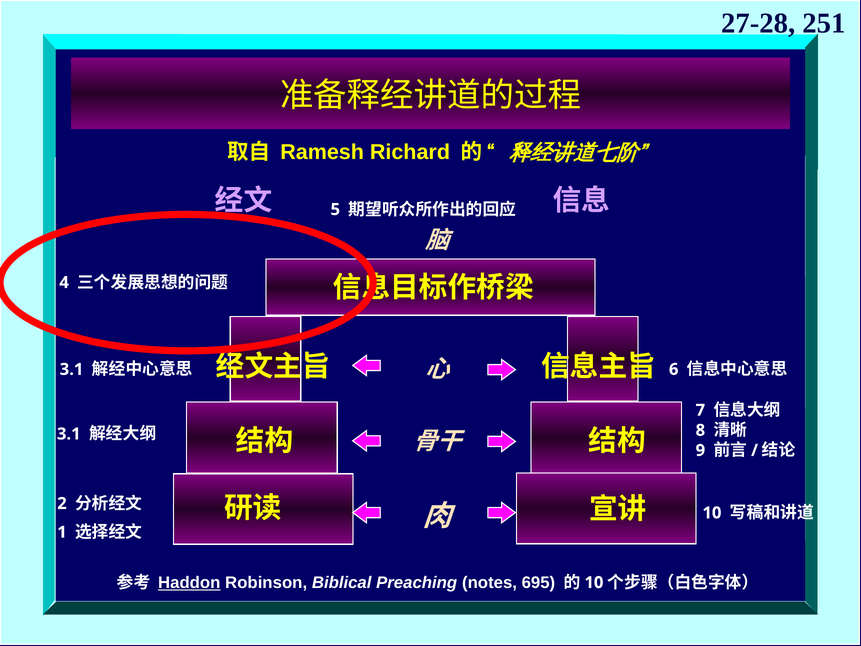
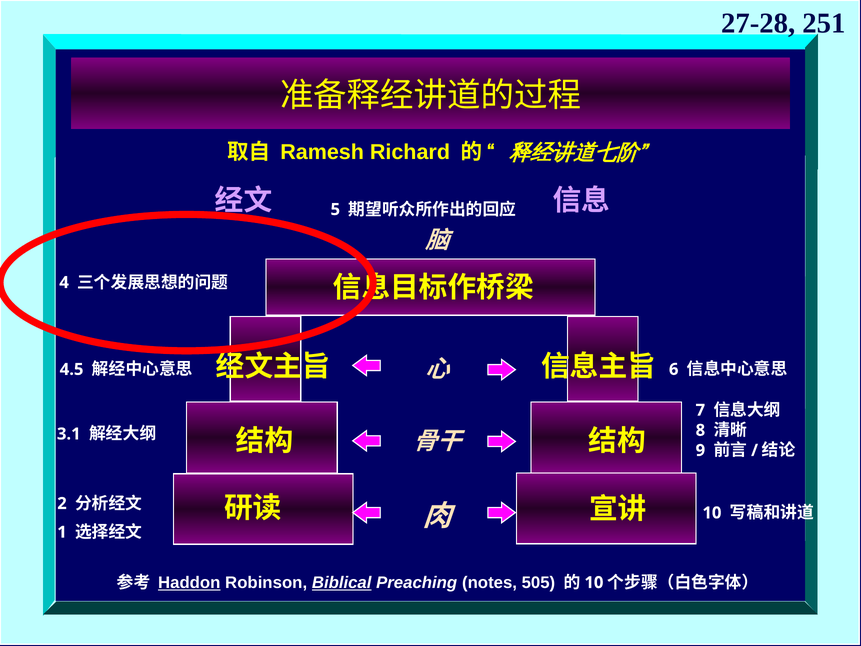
3.1 at (72, 369): 3.1 -> 4.5
Biblical underline: none -> present
695: 695 -> 505
